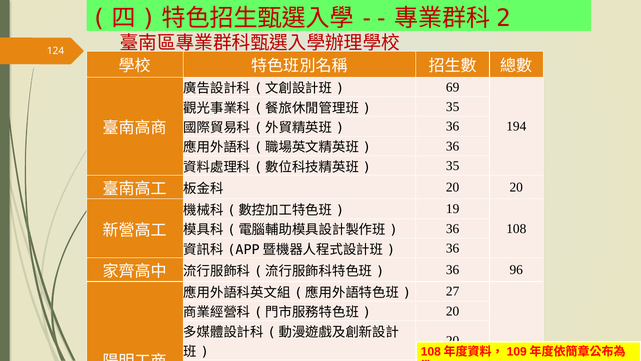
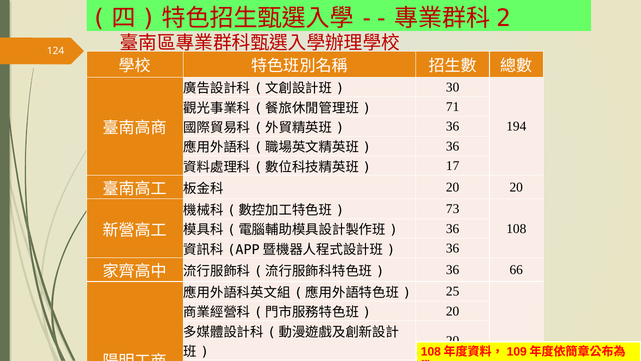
69: 69 -> 30
35 at (453, 107): 35 -> 71
35 at (453, 166): 35 -> 17
19: 19 -> 73
96: 96 -> 66
27: 27 -> 25
